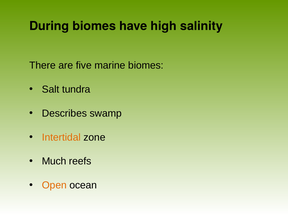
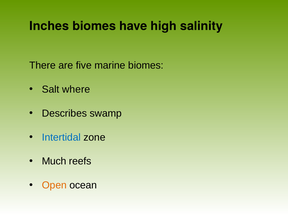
During: During -> Inches
tundra: tundra -> where
Intertidal colour: orange -> blue
